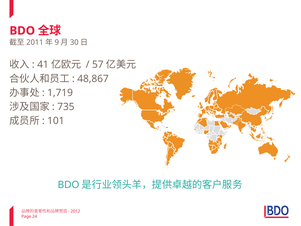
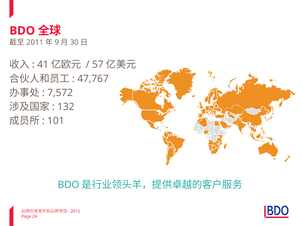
48,867: 48,867 -> 47,767
1,719: 1,719 -> 7,572
735: 735 -> 132
